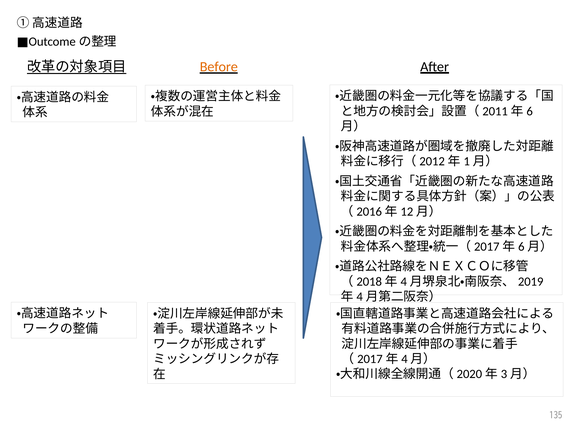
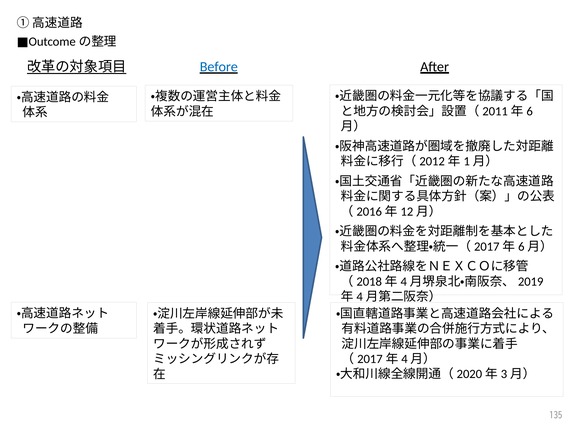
Before colour: orange -> blue
